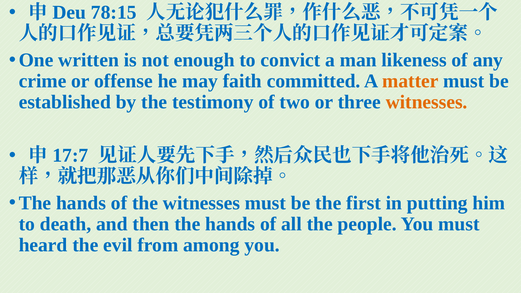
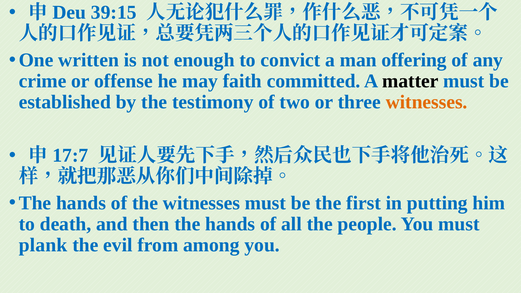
78:15: 78:15 -> 39:15
likeness: likeness -> offering
matter colour: orange -> black
heard: heard -> plank
